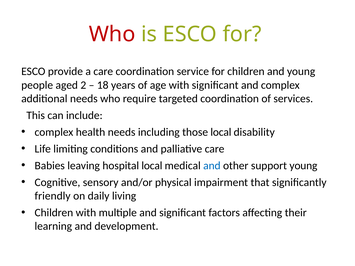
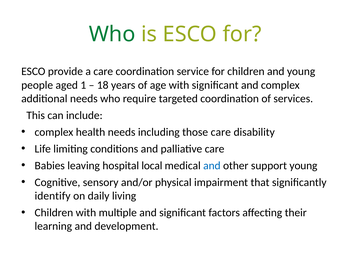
Who at (112, 34) colour: red -> green
2: 2 -> 1
those local: local -> care
friendly: friendly -> identify
